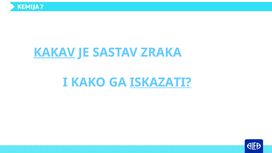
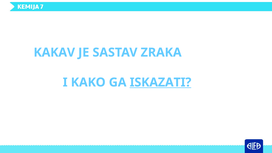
KAKAV underline: present -> none
